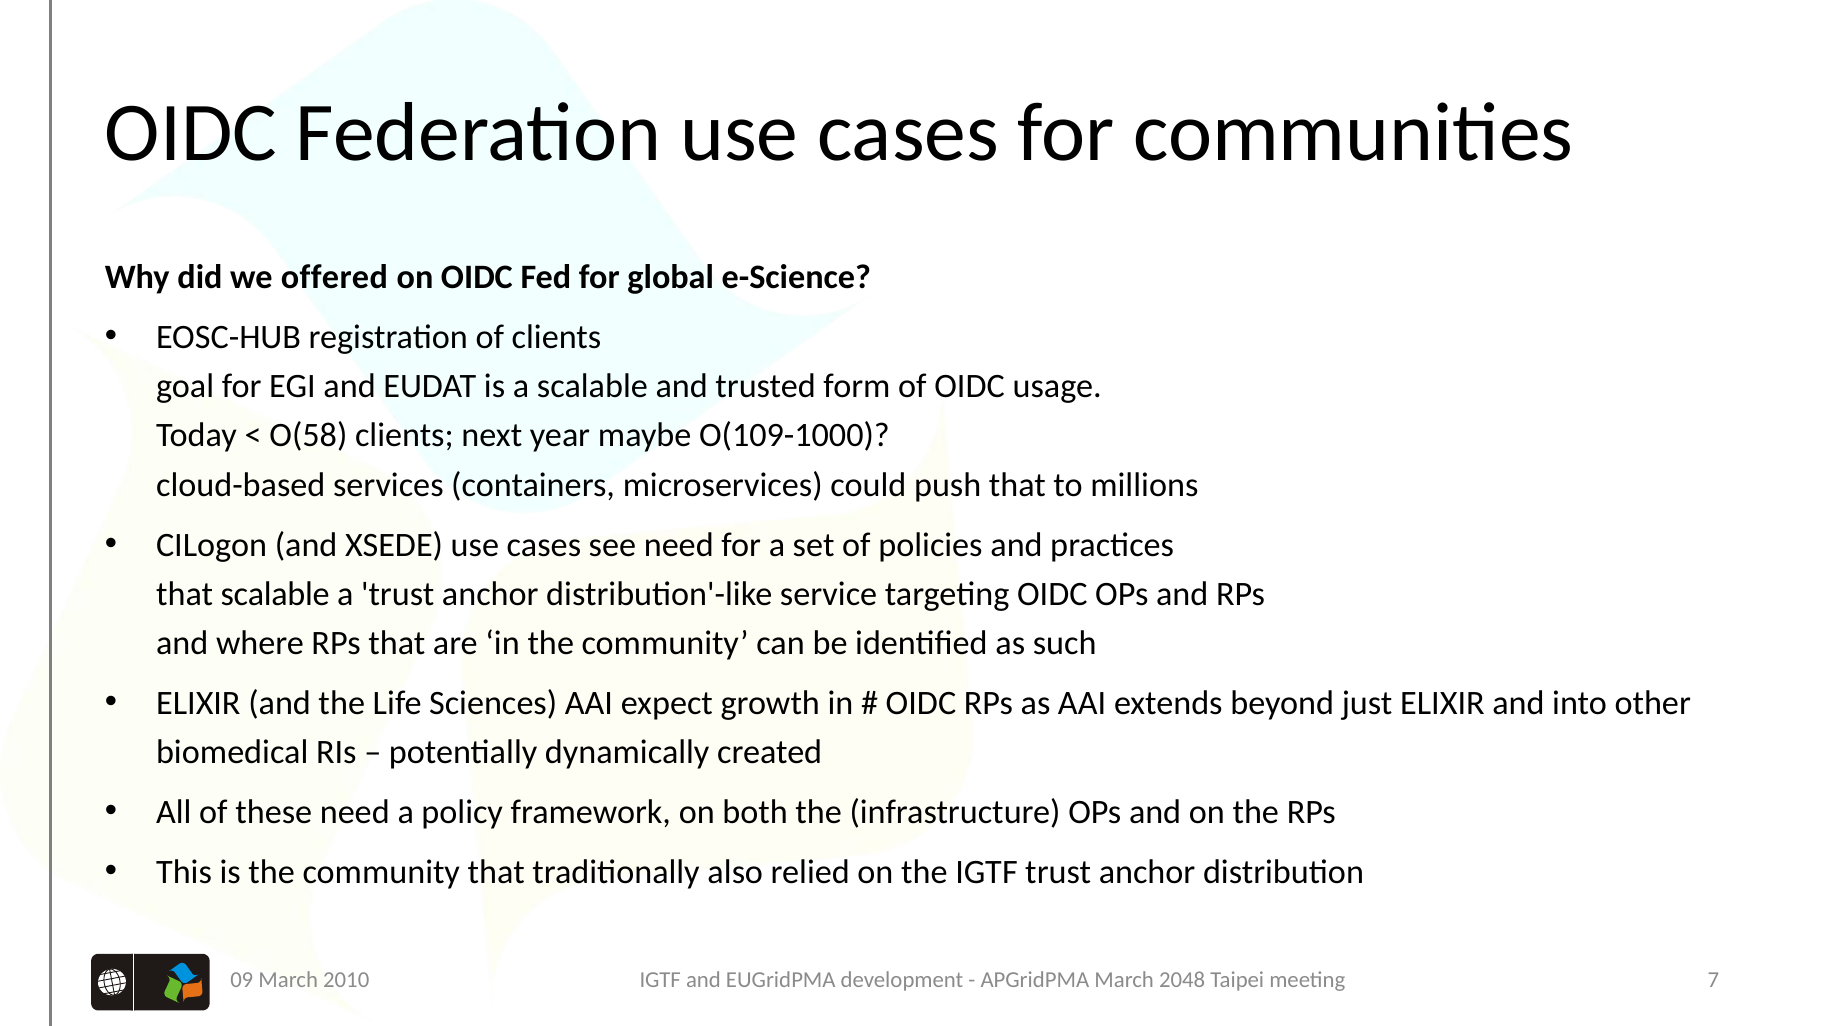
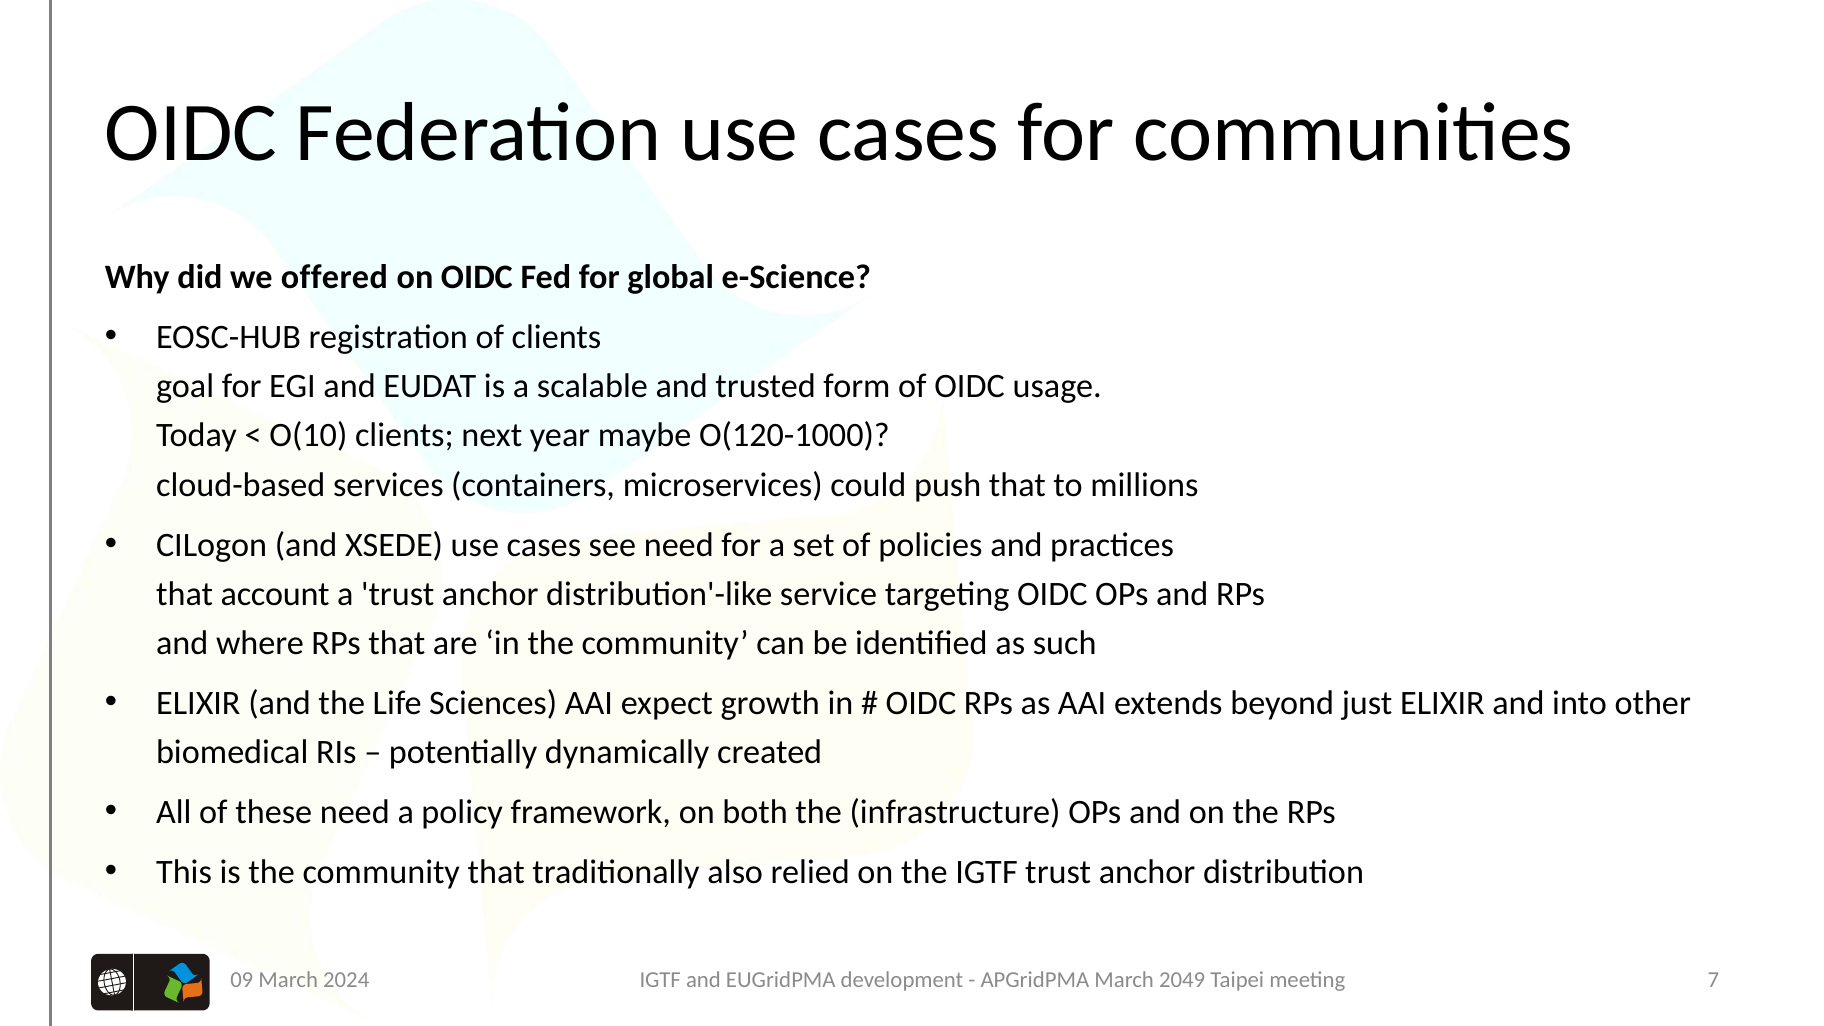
O(58: O(58 -> O(10
O(109-1000: O(109-1000 -> O(120-1000
that scalable: scalable -> account
2048: 2048 -> 2049
2010: 2010 -> 2024
